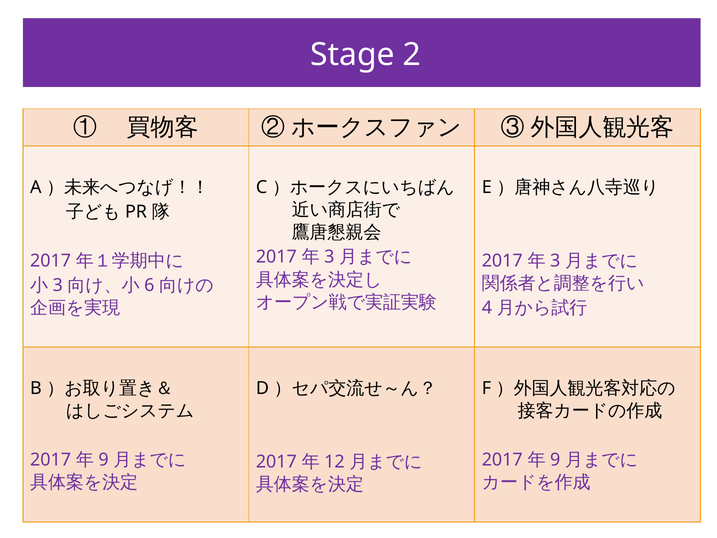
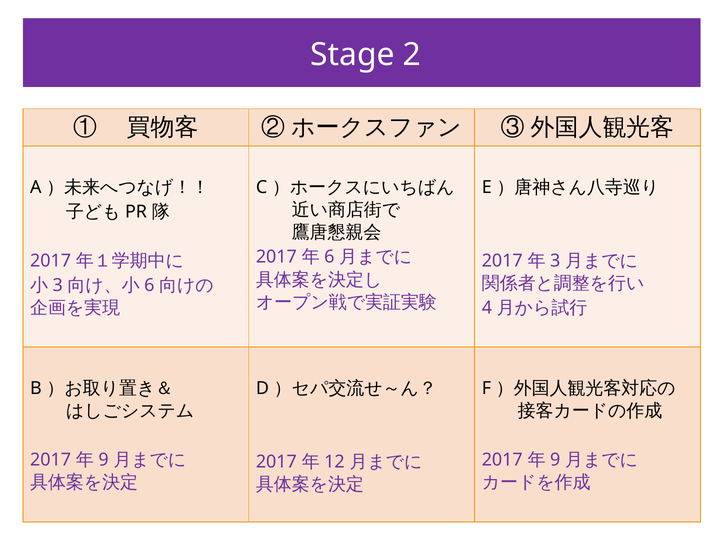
3 at (329, 257): 3 -> 6
